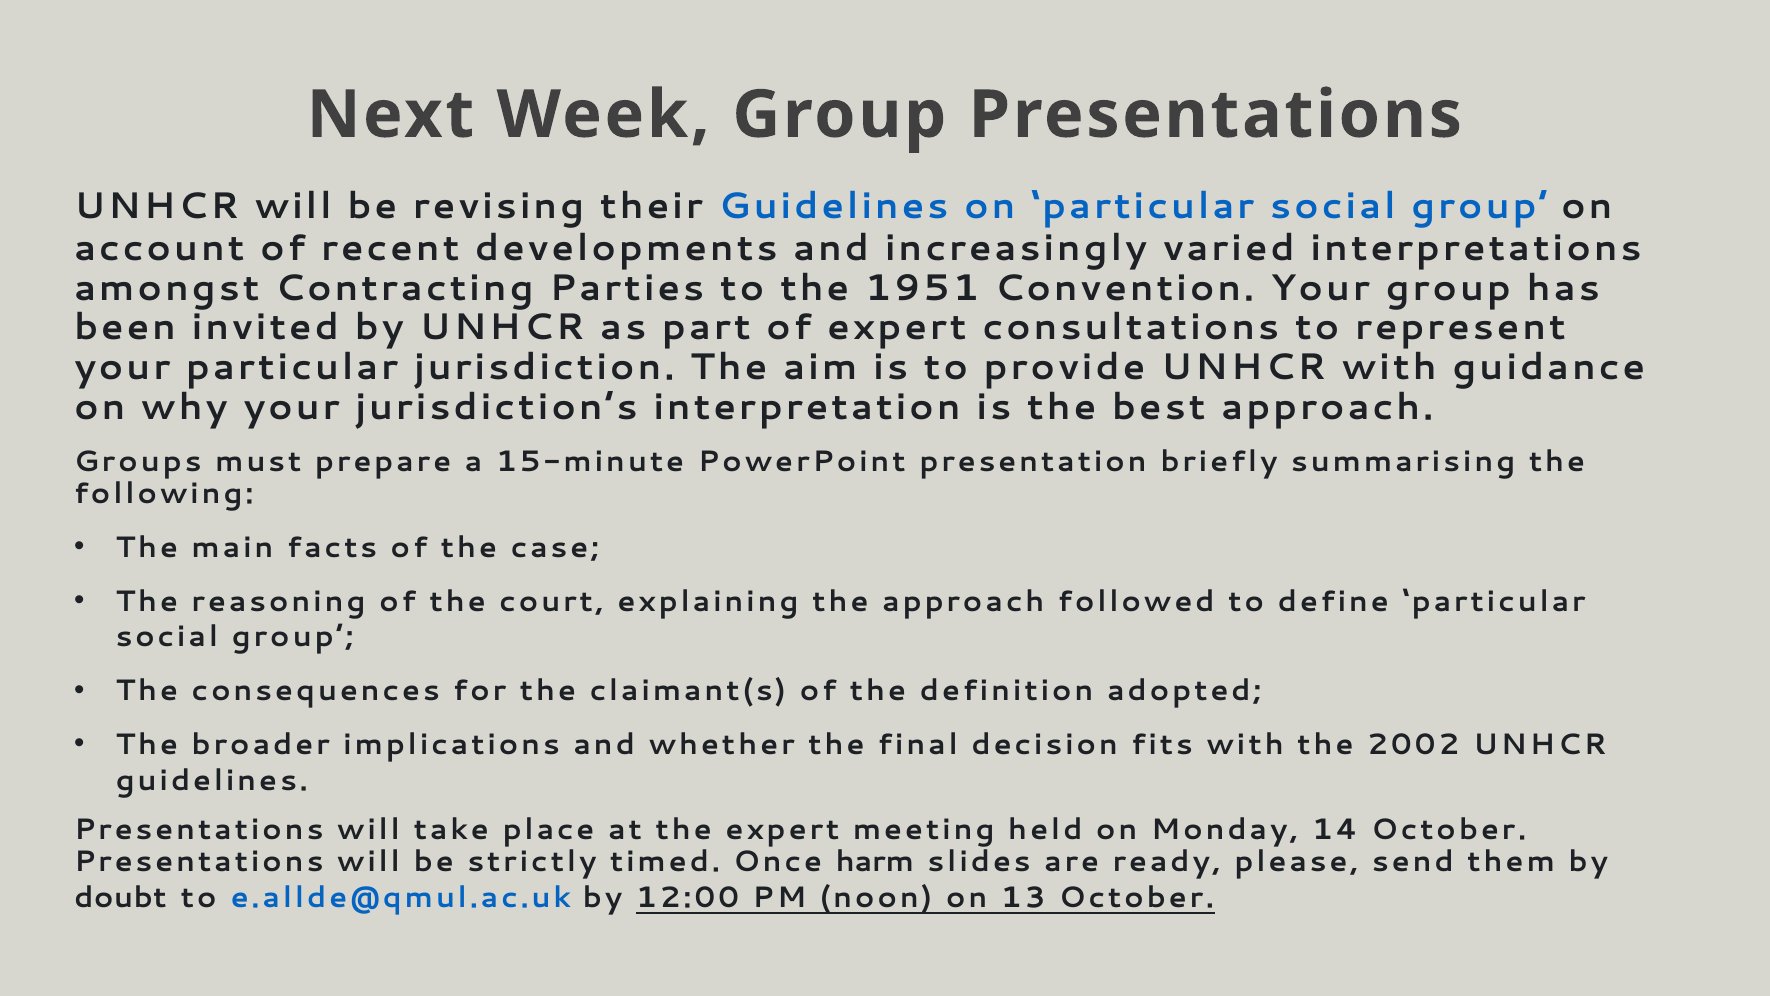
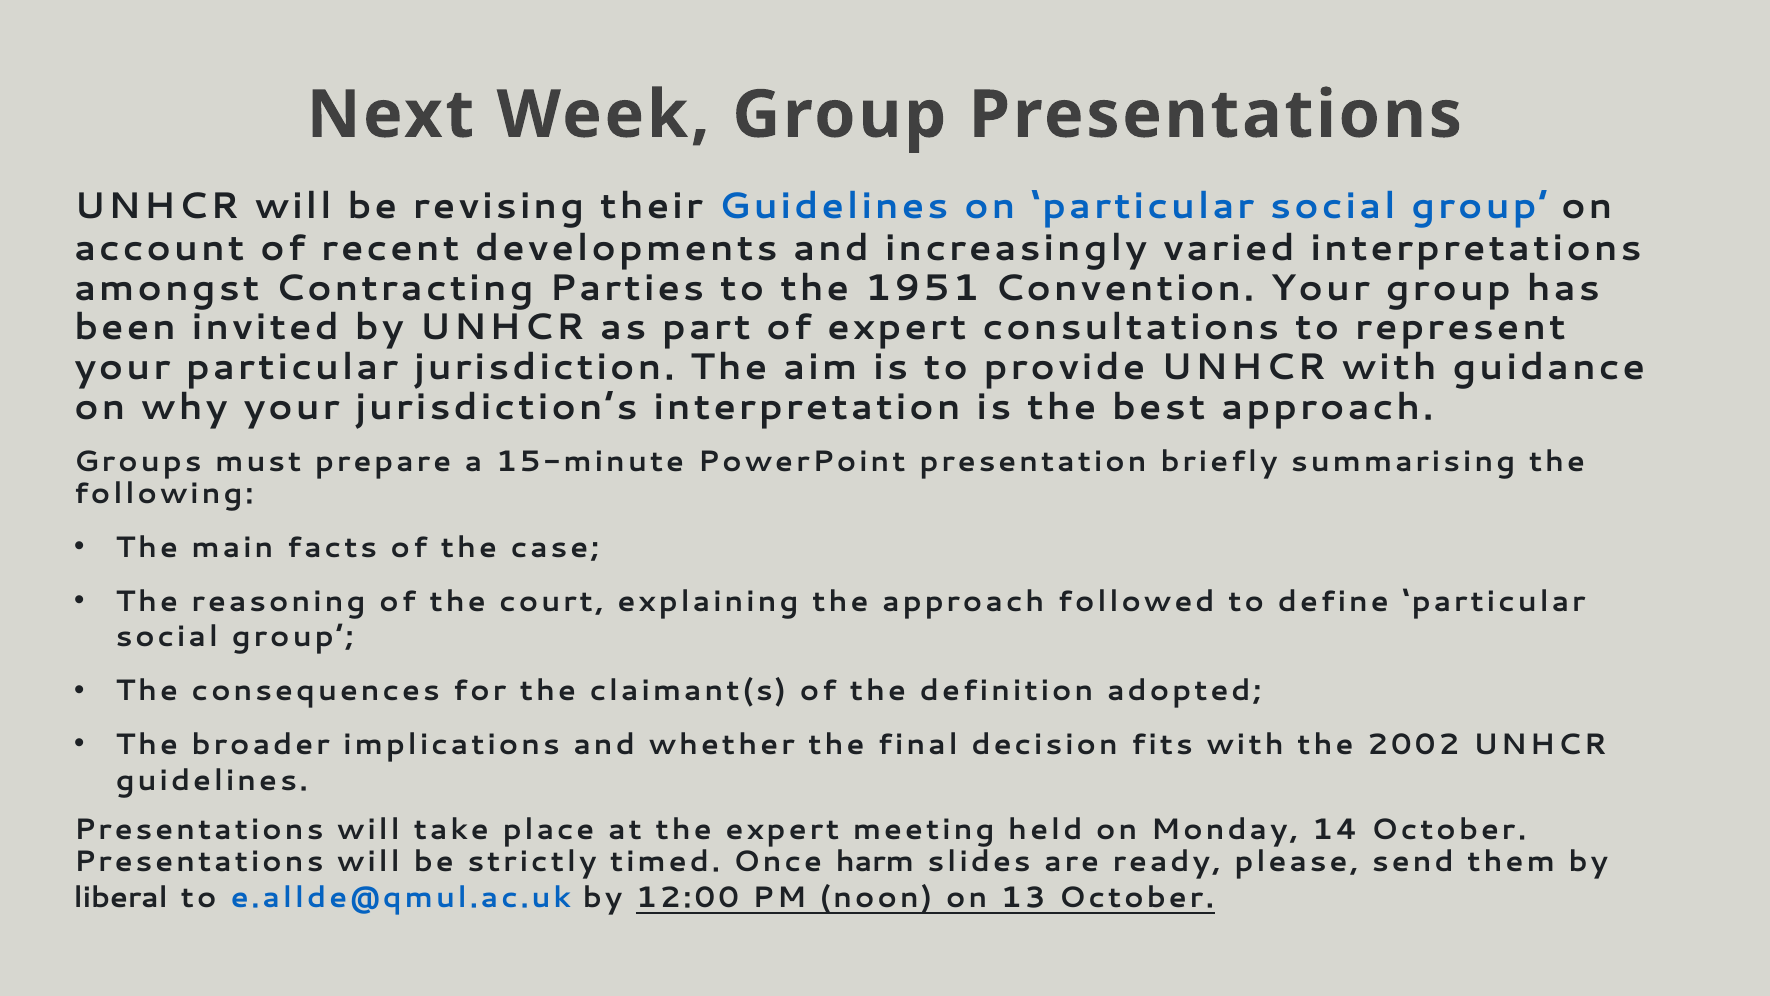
doubt: doubt -> liberal
